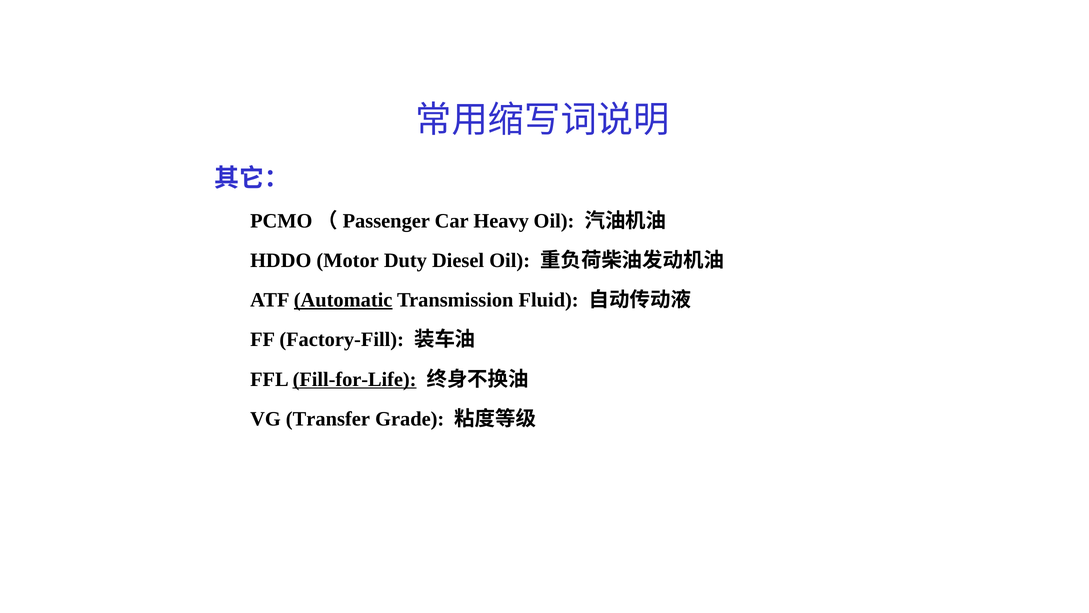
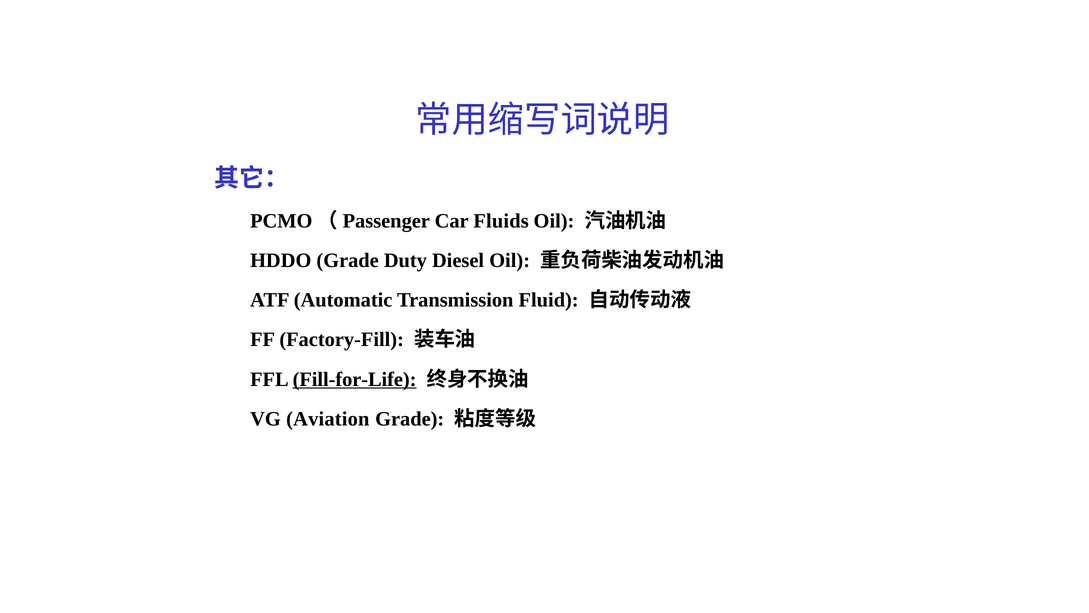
Heavy: Heavy -> Fluids
HDDO Motor: Motor -> Grade
Automatic underline: present -> none
Transfer: Transfer -> Aviation
